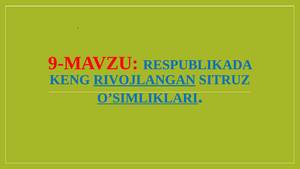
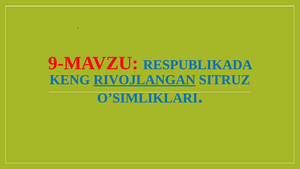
O’SIMLIKLARI underline: present -> none
